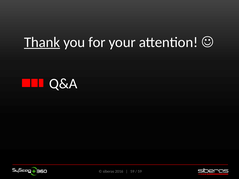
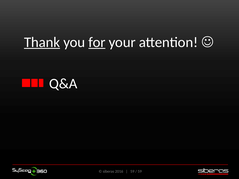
for underline: none -> present
